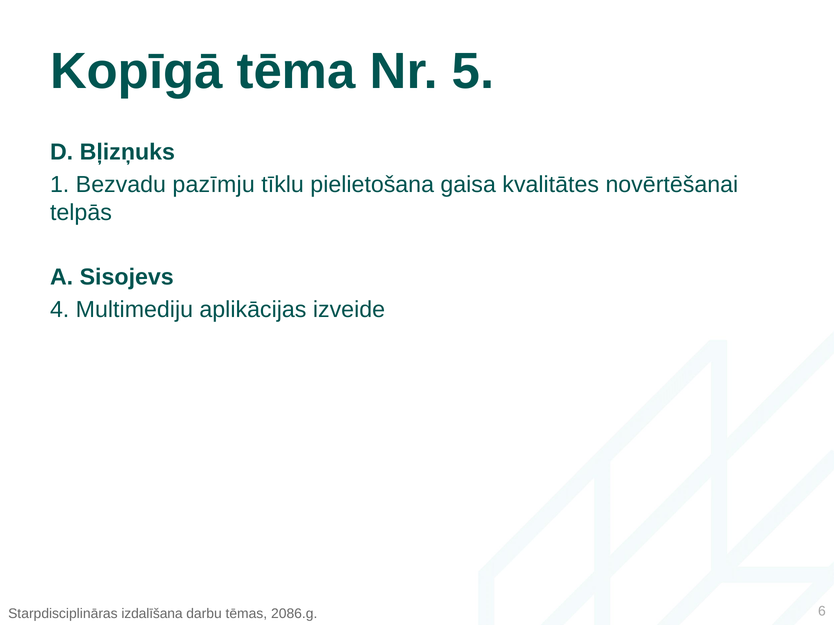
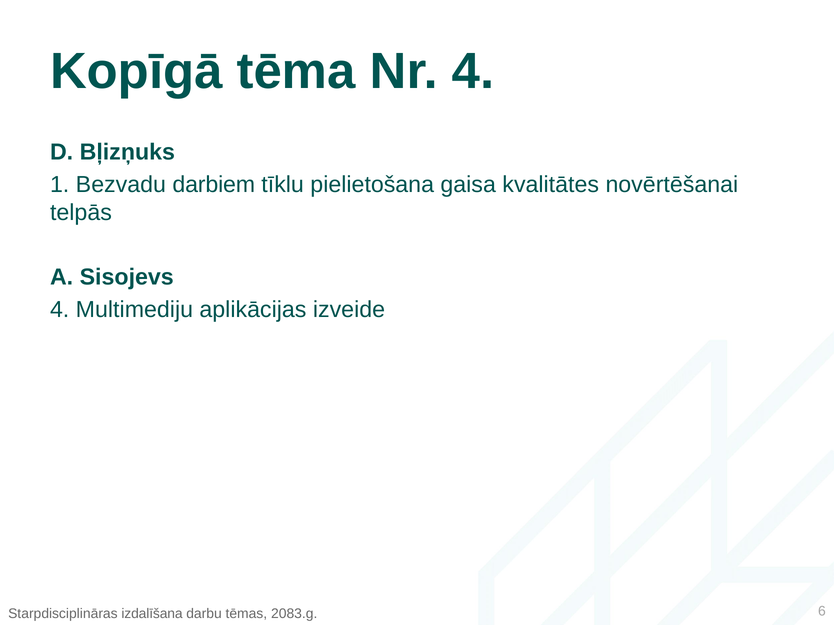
Nr 5: 5 -> 4
pazīmju: pazīmju -> darbiem
2086.g: 2086.g -> 2083.g
